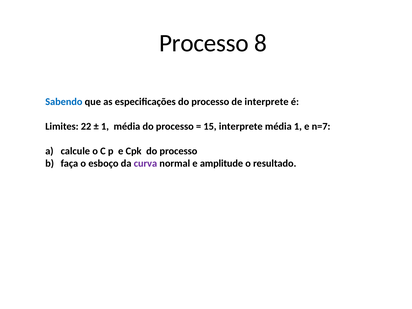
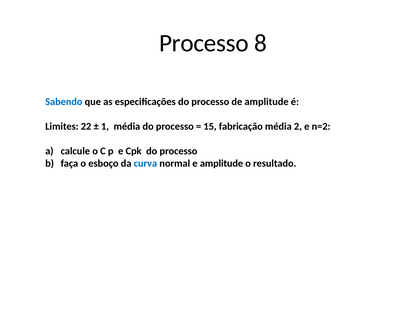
de interprete: interprete -> amplitude
15 interprete: interprete -> fabricação
média 1: 1 -> 2
n=7: n=7 -> n=2
curva colour: purple -> blue
